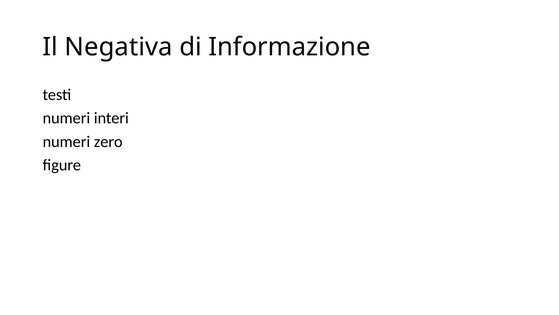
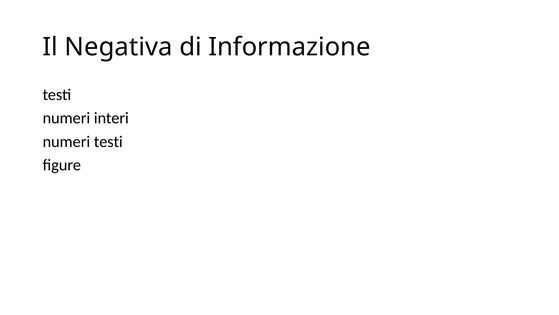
numeri zero: zero -> testi
